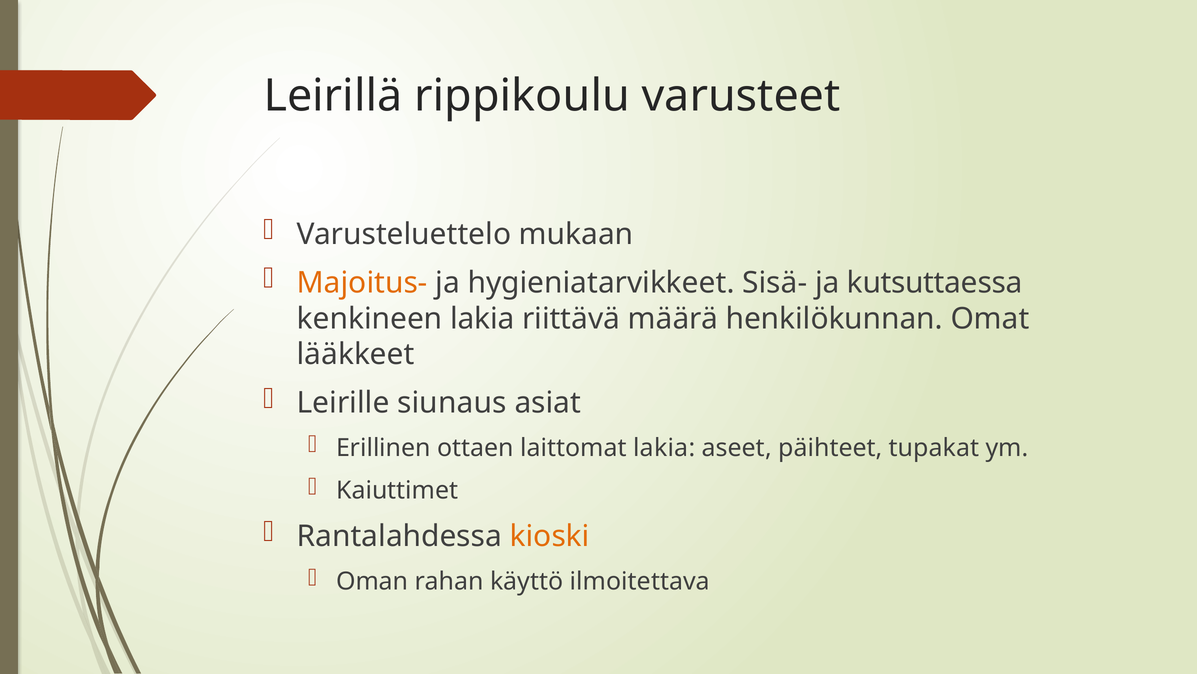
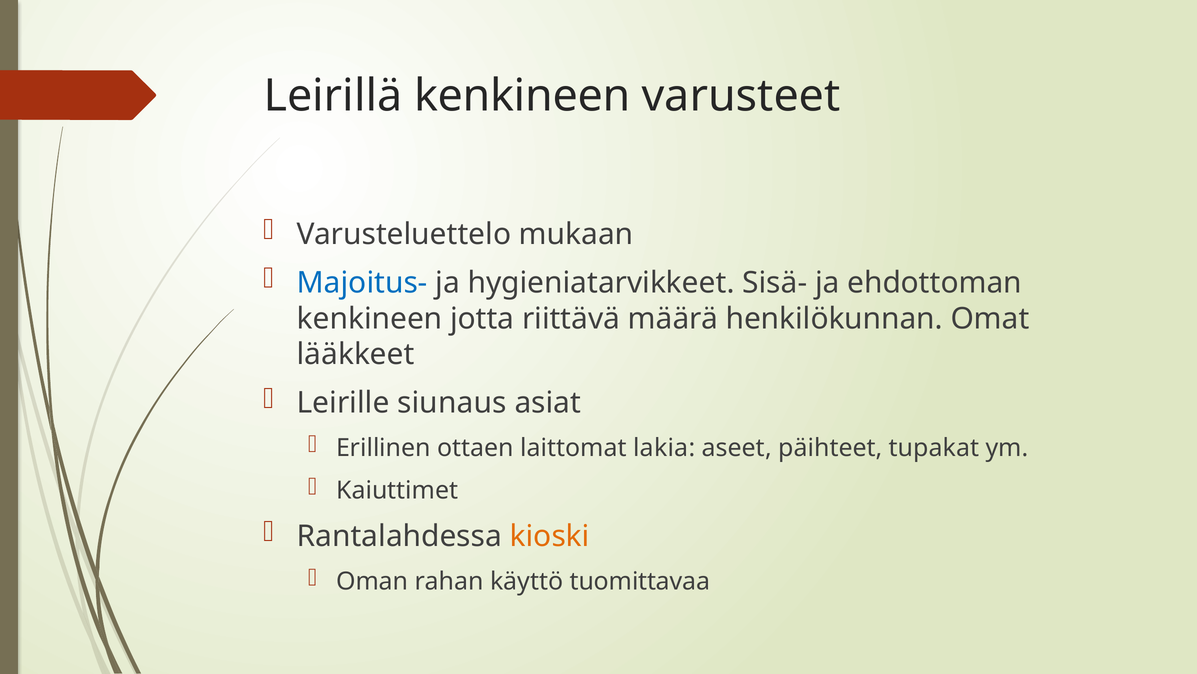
Leirillä rippikoulu: rippikoulu -> kenkineen
Majoitus- colour: orange -> blue
kutsuttaessa: kutsuttaessa -> ehdottoman
kenkineen lakia: lakia -> jotta
ilmoitettava: ilmoitettava -> tuomittavaa
